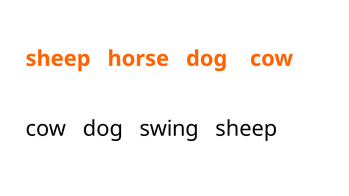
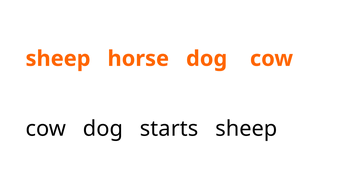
swing: swing -> starts
